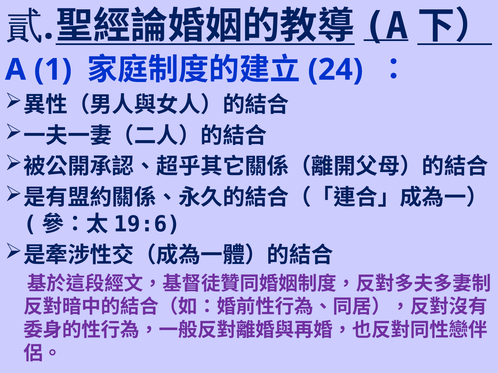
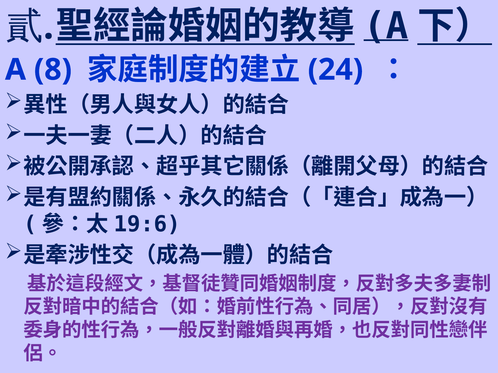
1: 1 -> 8
